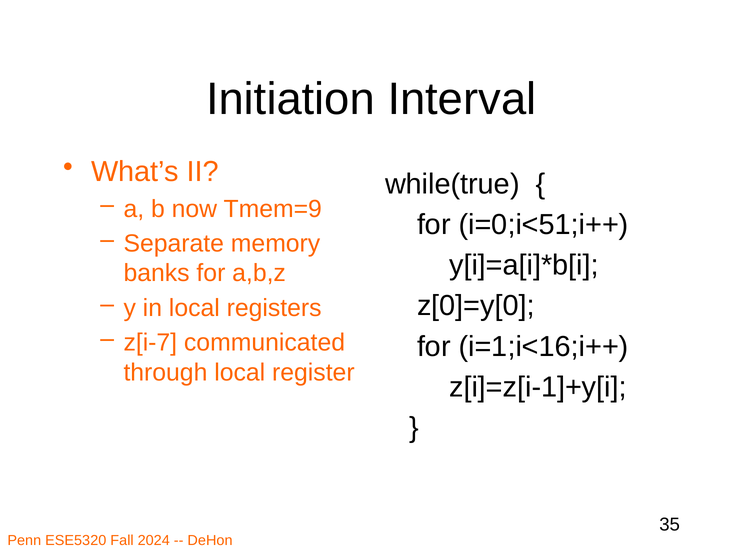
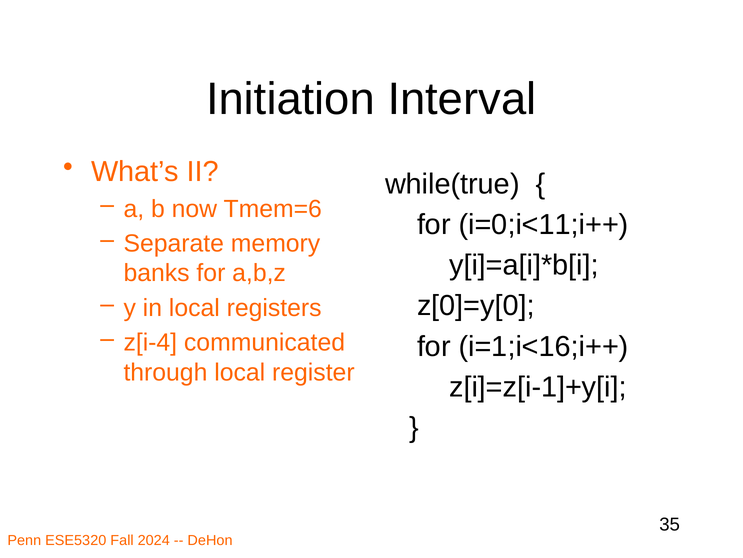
Tmem=9: Tmem=9 -> Tmem=6
i=0;i<51;i++: i=0;i<51;i++ -> i=0;i<11;i++
z[i-7: z[i-7 -> z[i-4
